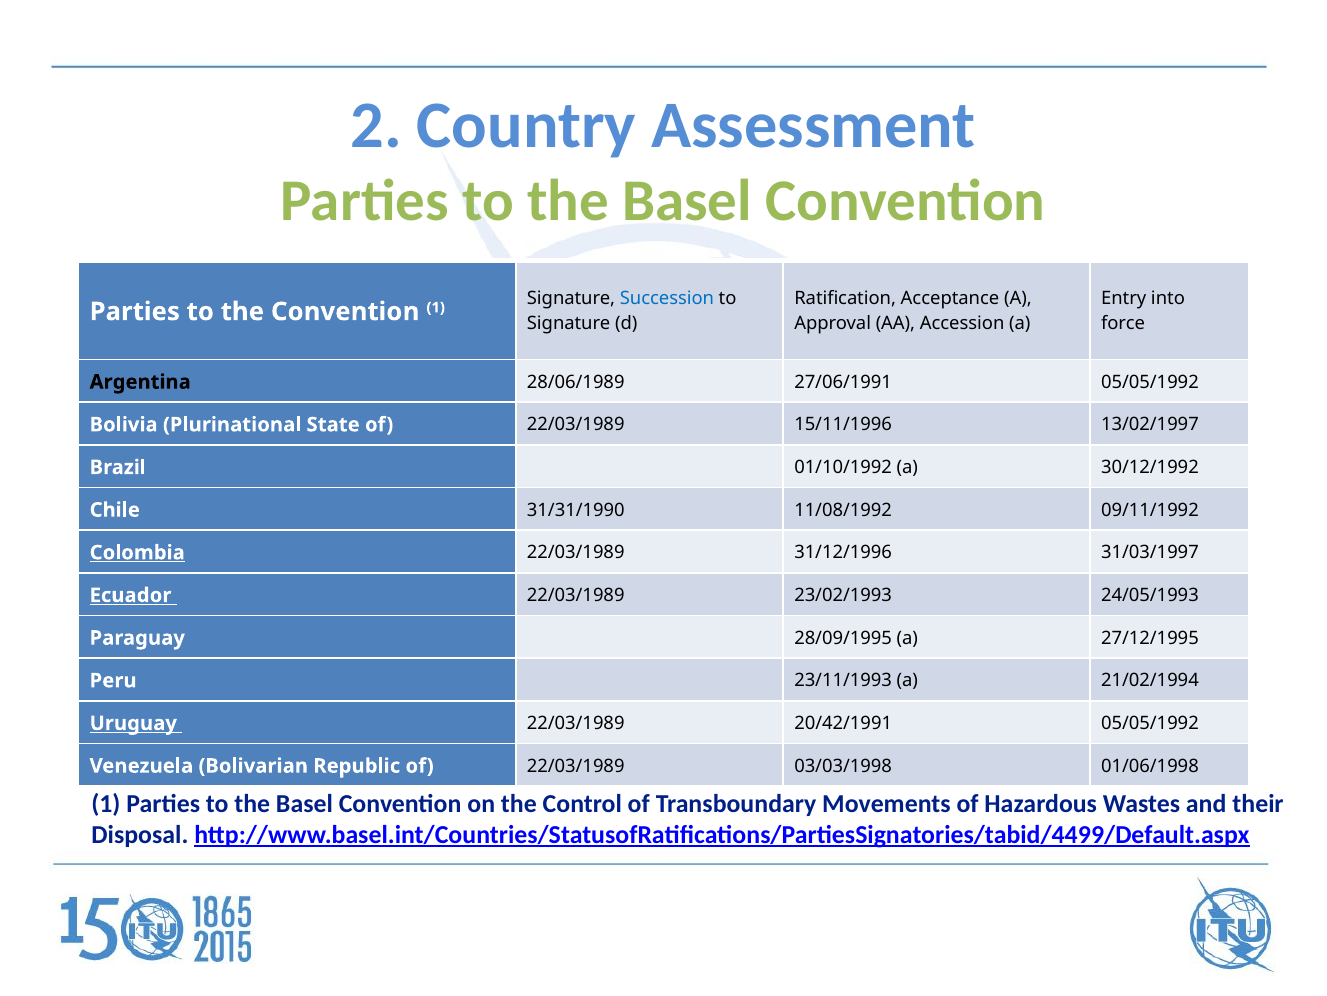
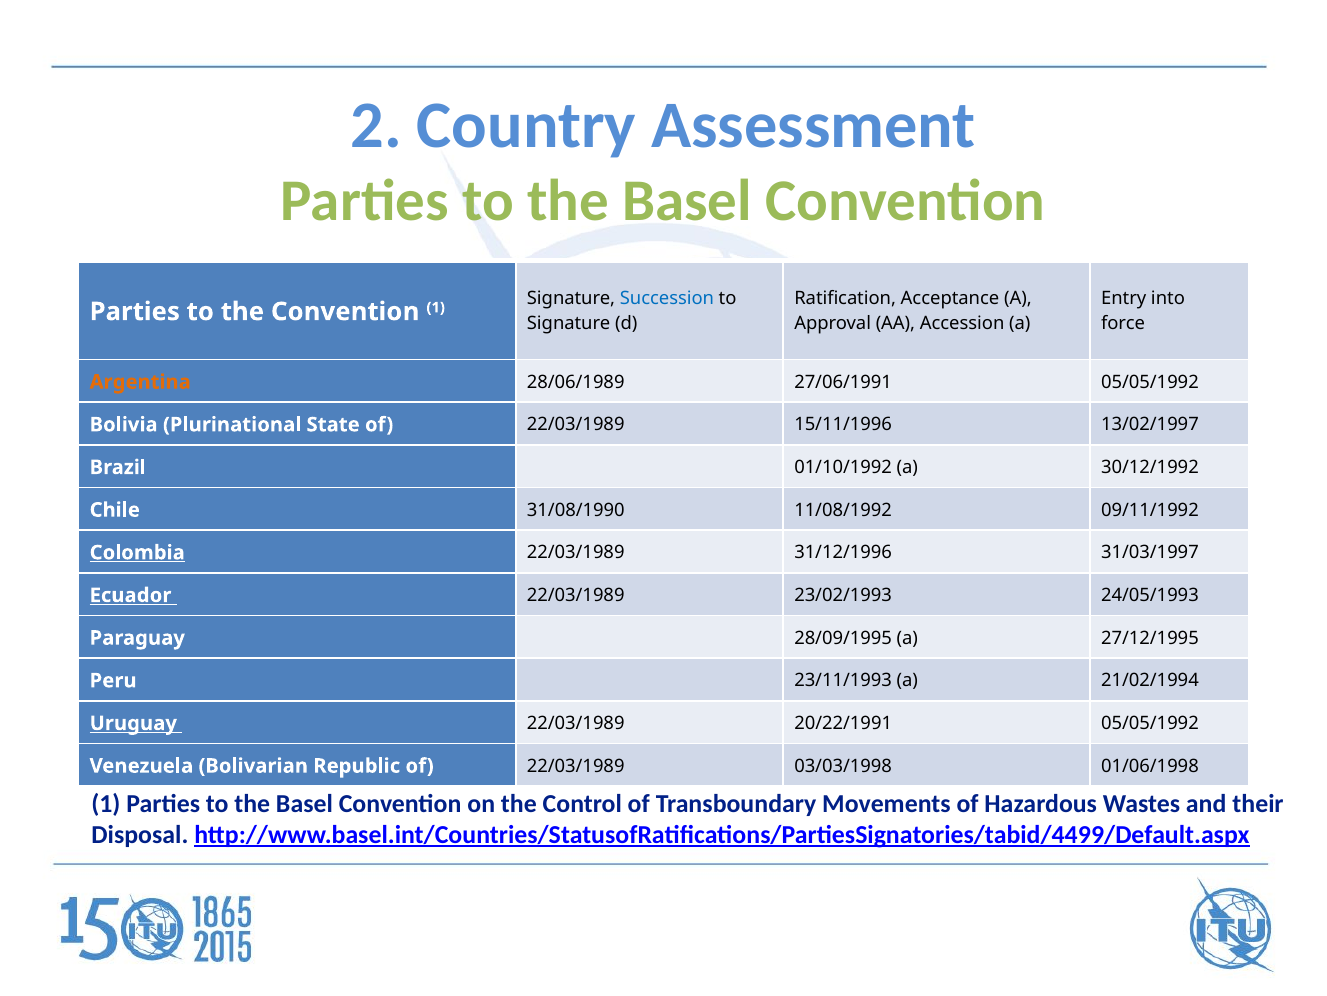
Argentina colour: black -> orange
31/31/1990: 31/31/1990 -> 31/08/1990
20/42/1991: 20/42/1991 -> 20/22/1991
